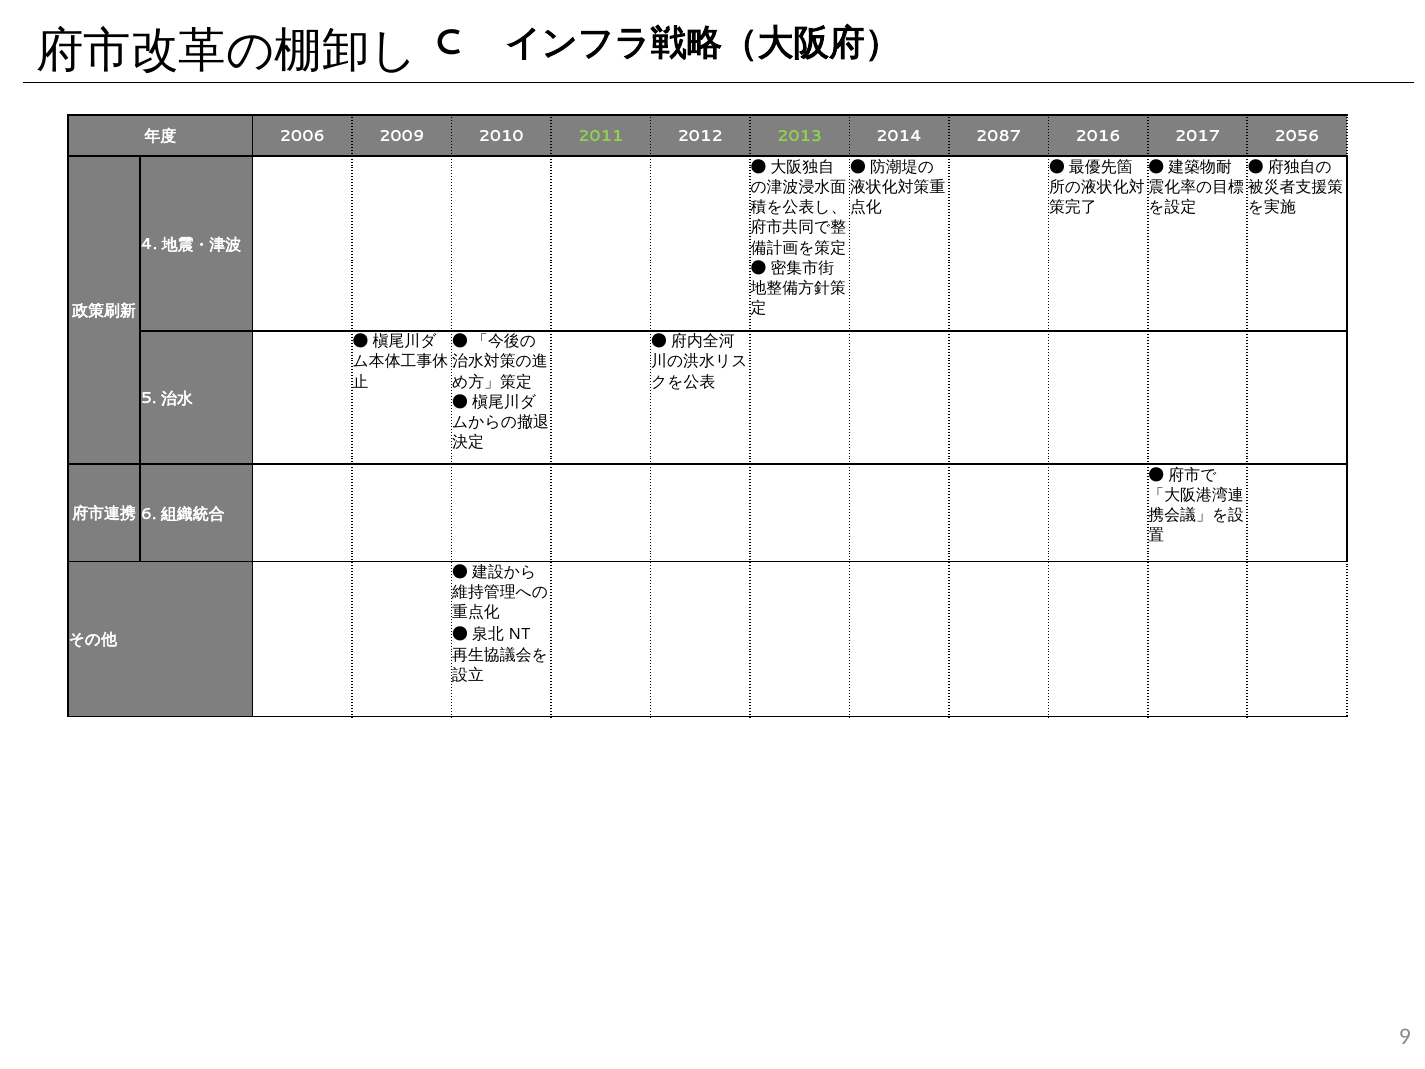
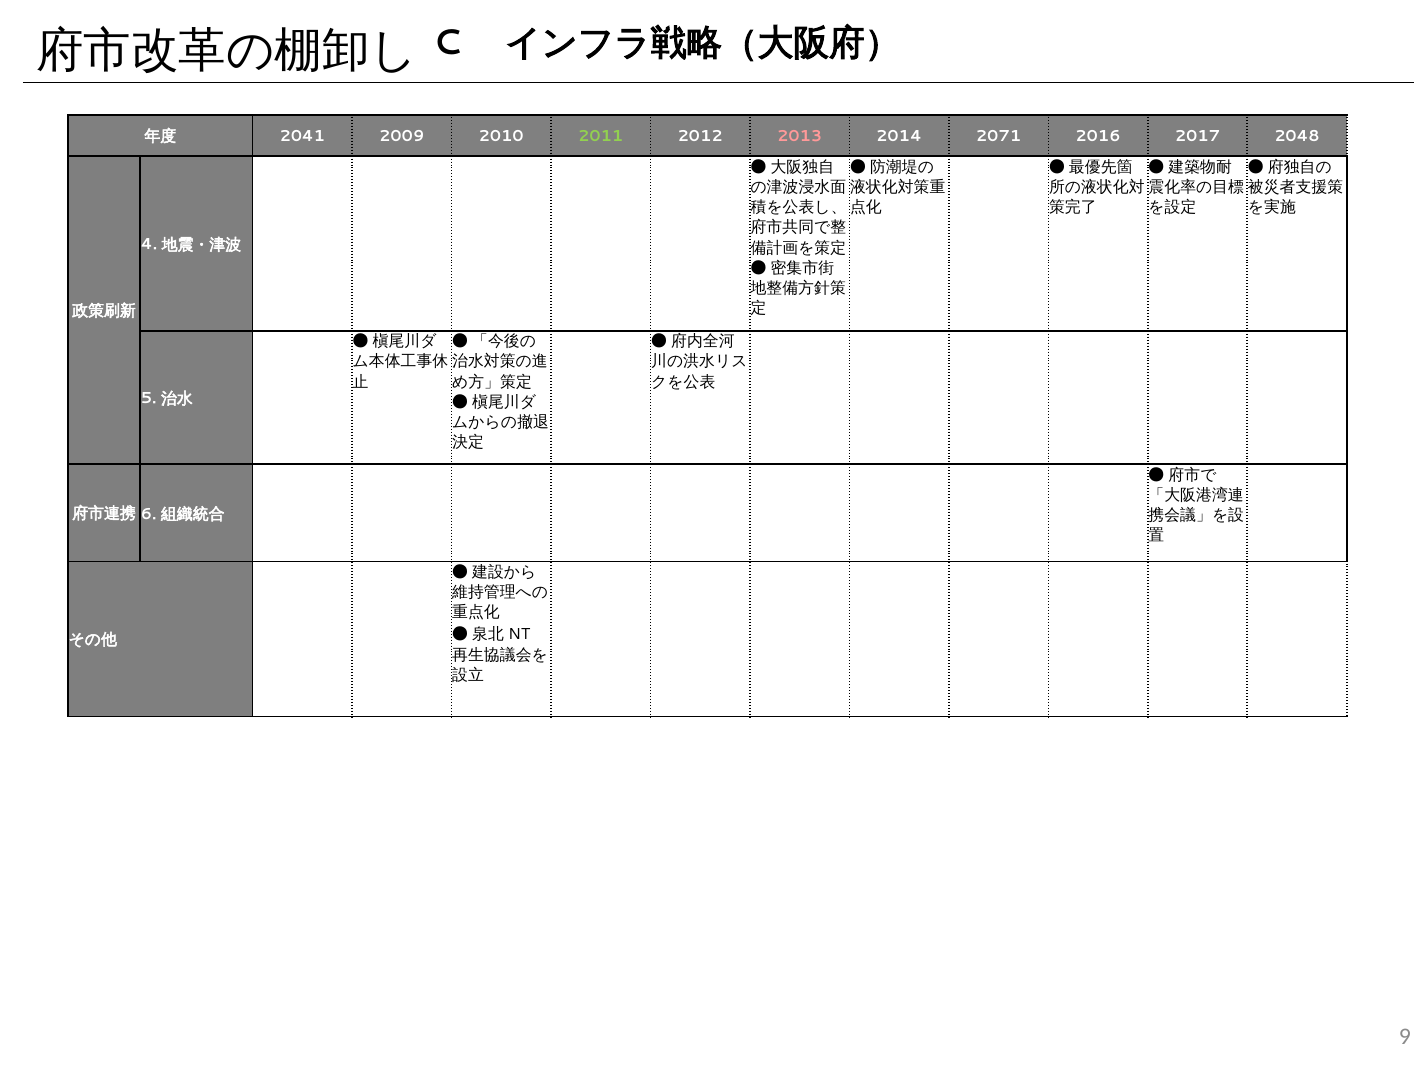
2006: 2006 -> 2041
2013 colour: light green -> pink
2087: 2087 -> 2071
2056: 2056 -> 2048
